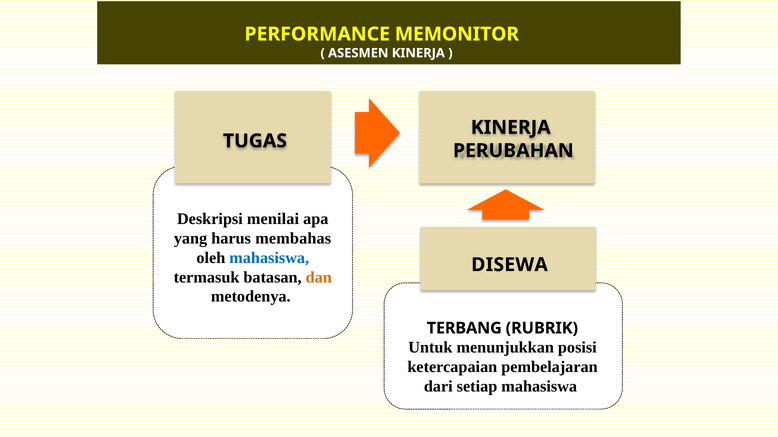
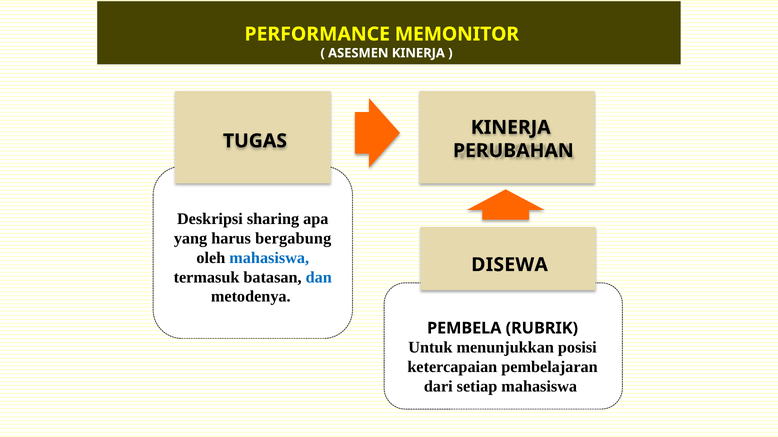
menilai: menilai -> sharing
membahas: membahas -> bergabung
dan colour: orange -> blue
TERBANG: TERBANG -> PEMBELA
